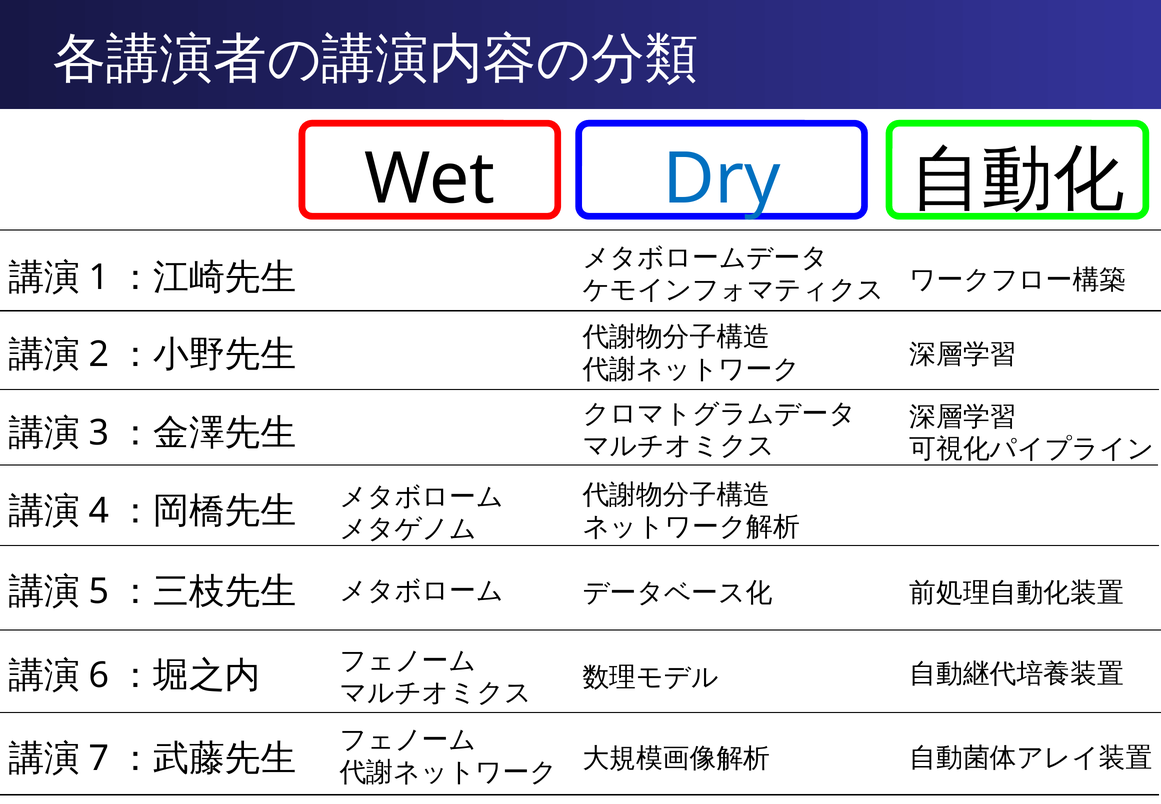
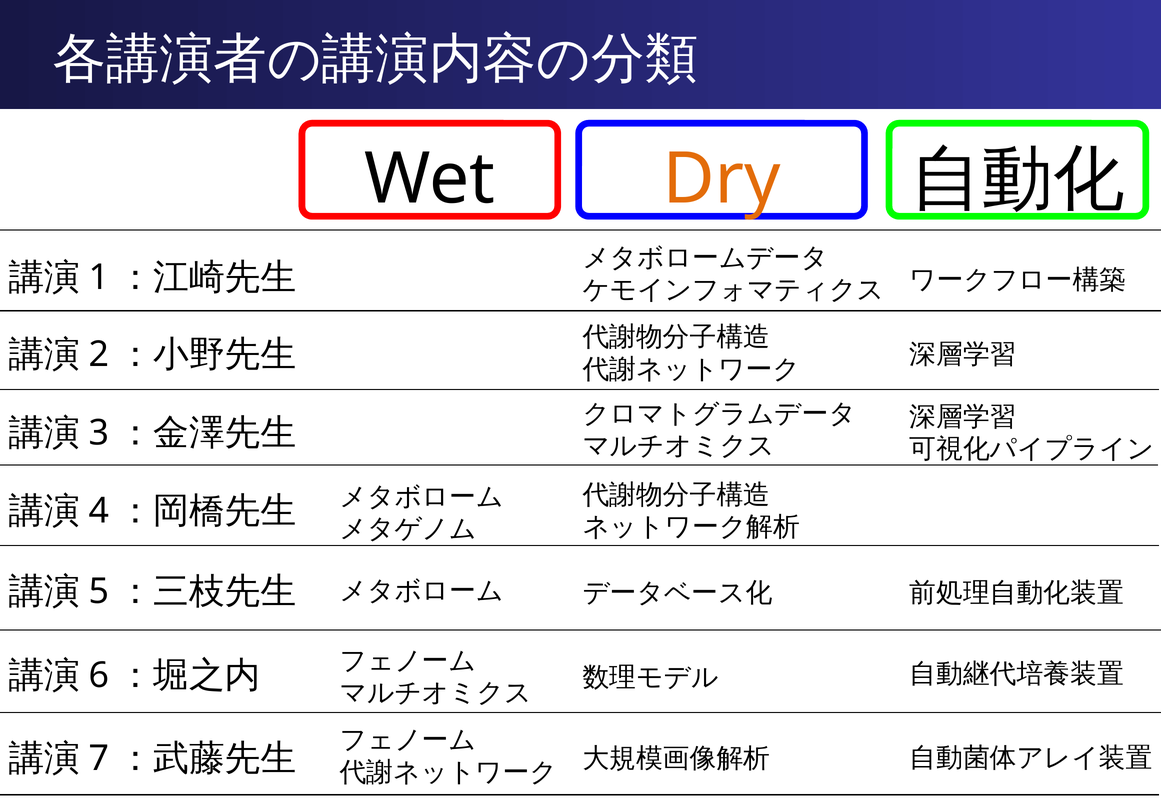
Dry colour: blue -> orange
